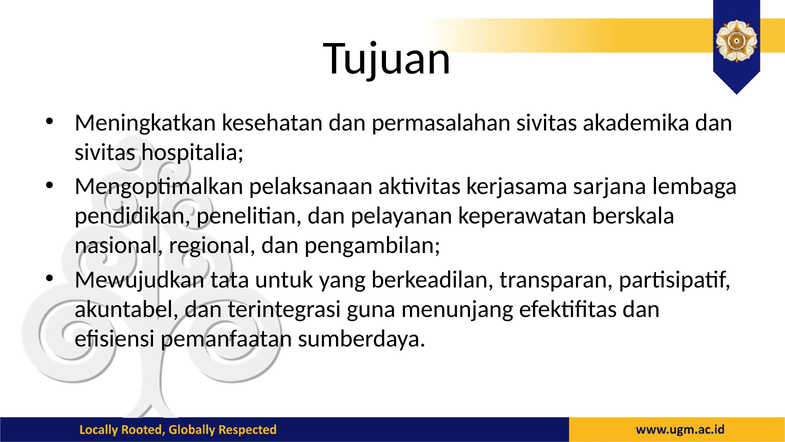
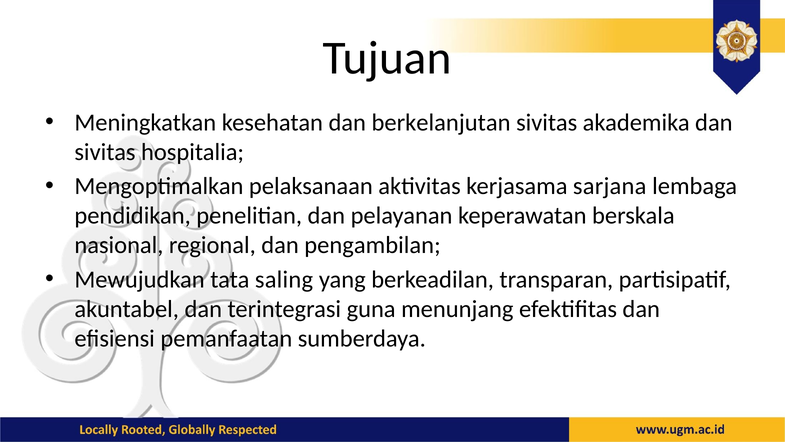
permasalahan: permasalahan -> berkelanjutan
untuk: untuk -> saling
